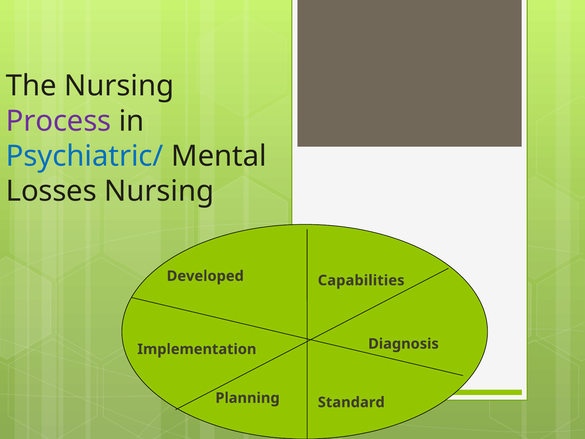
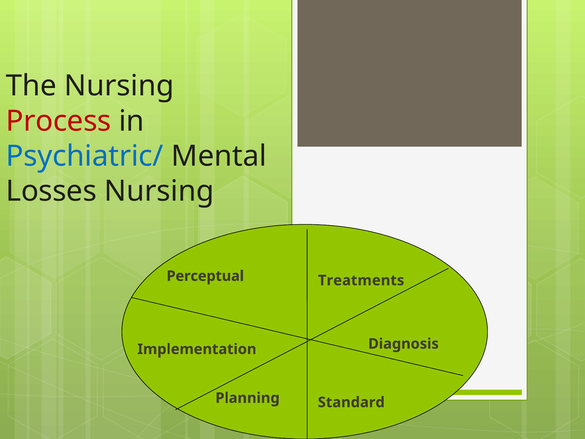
Process colour: purple -> red
Developed: Developed -> Perceptual
Capabilities: Capabilities -> Treatments
